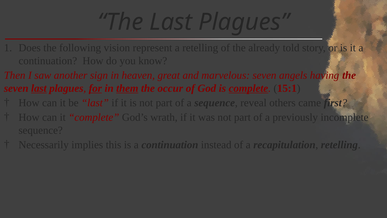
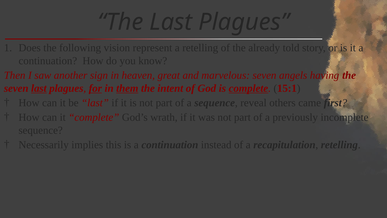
occur: occur -> intent
